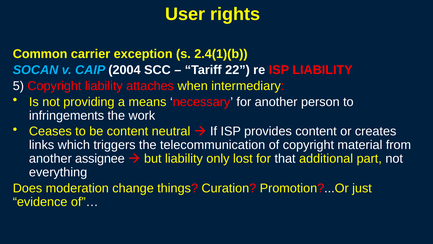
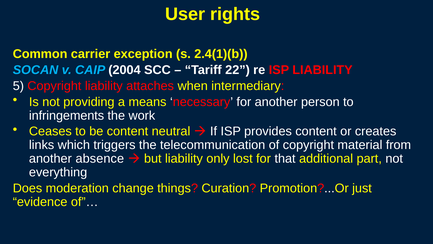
assignee: assignee -> absence
